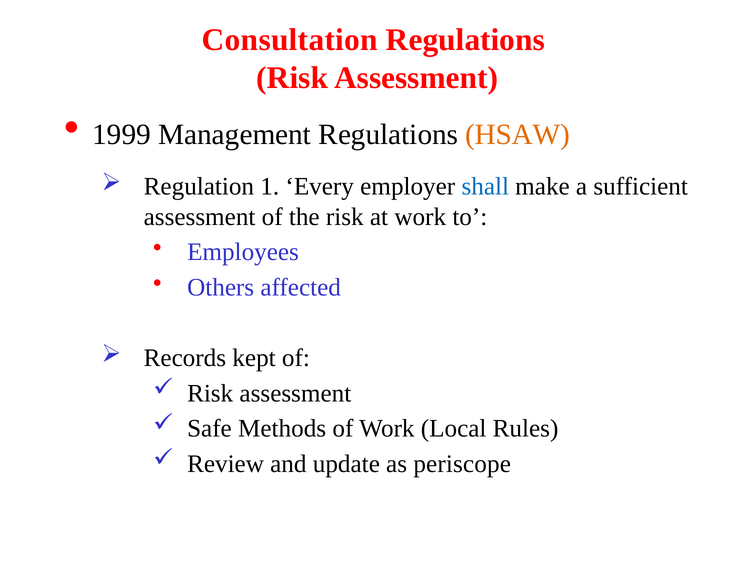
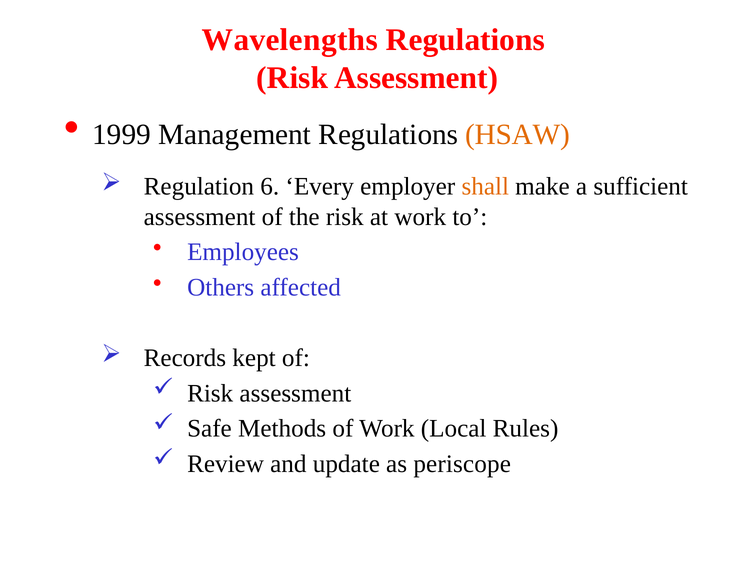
Consultation: Consultation -> Wavelengths
1: 1 -> 6
shall colour: blue -> orange
